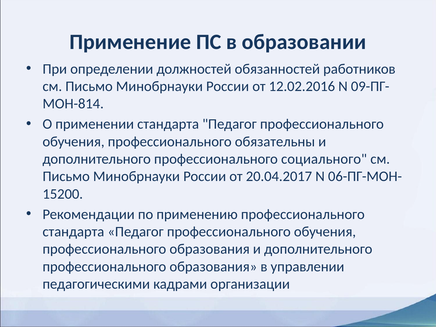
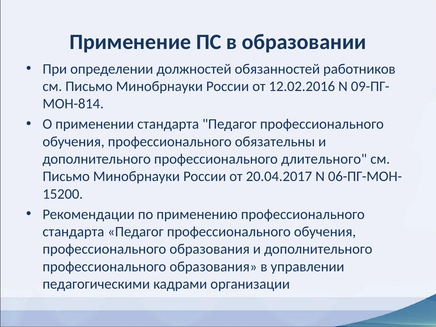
социального: социального -> длительного
